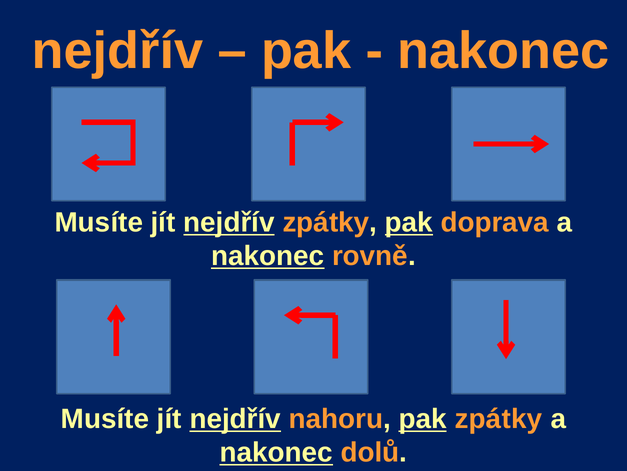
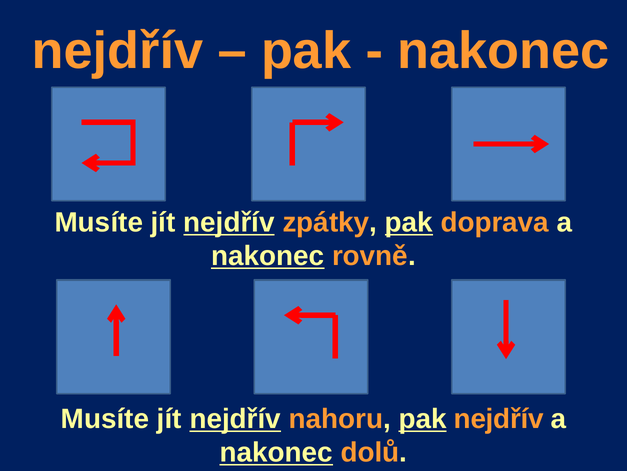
pak zpátky: zpátky -> nejdřív
